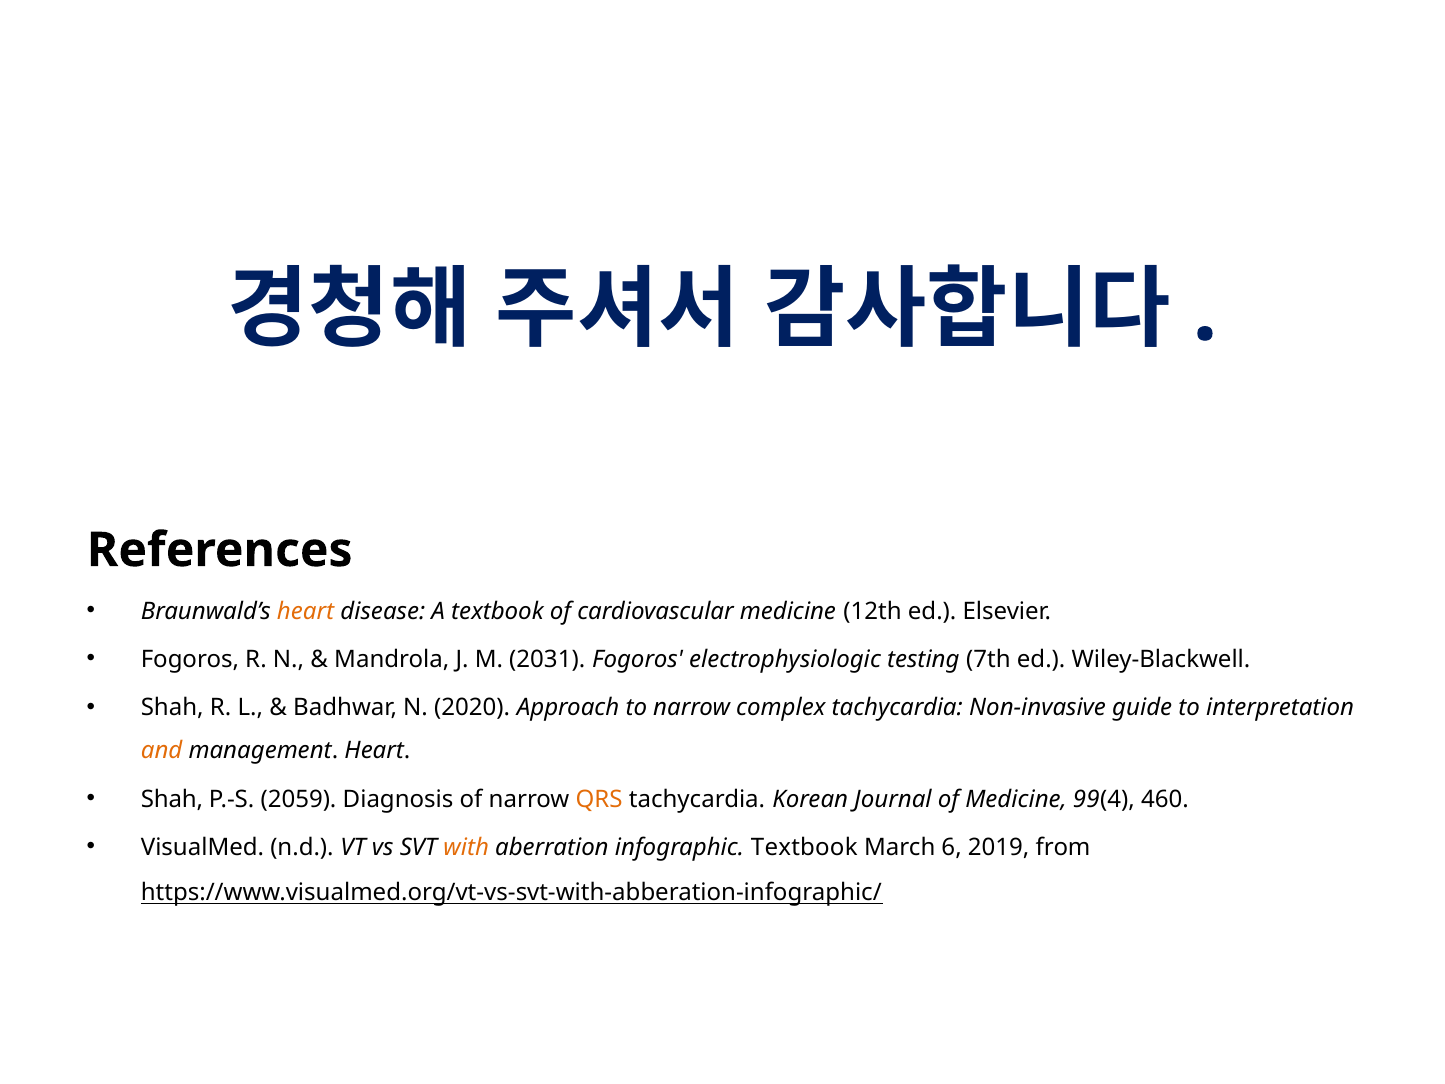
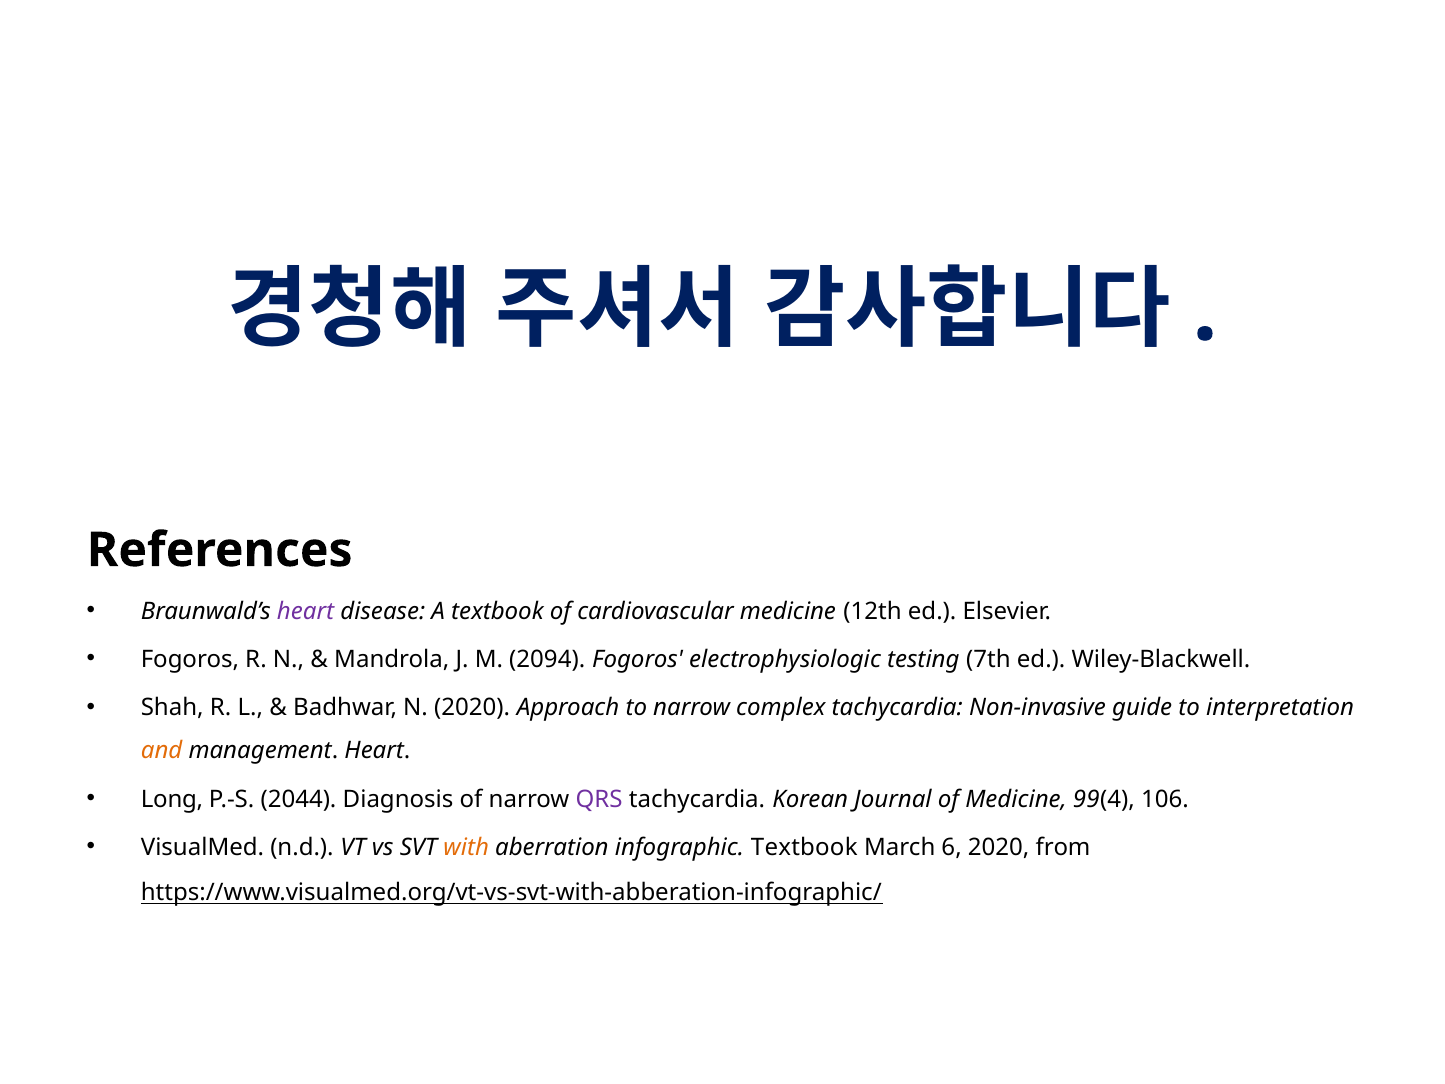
heart at (306, 611) colour: orange -> purple
2031: 2031 -> 2094
Shah at (172, 799): Shah -> Long
2059: 2059 -> 2044
QRS colour: orange -> purple
460: 460 -> 106
6 2019: 2019 -> 2020
